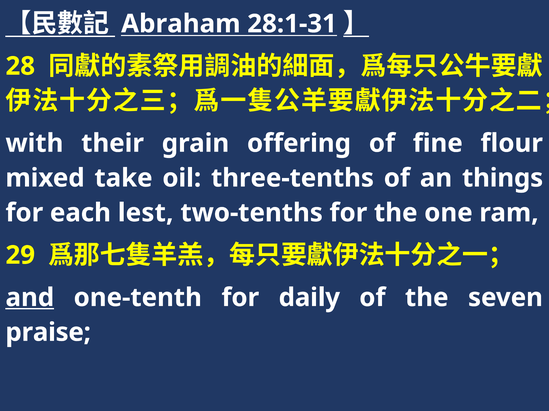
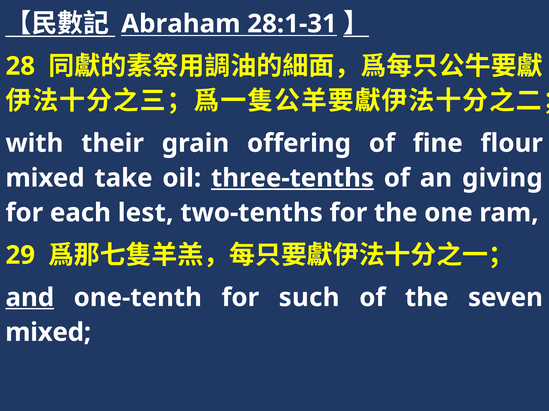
three-tenths underline: none -> present
things: things -> giving
daily: daily -> such
praise at (48, 333): praise -> mixed
